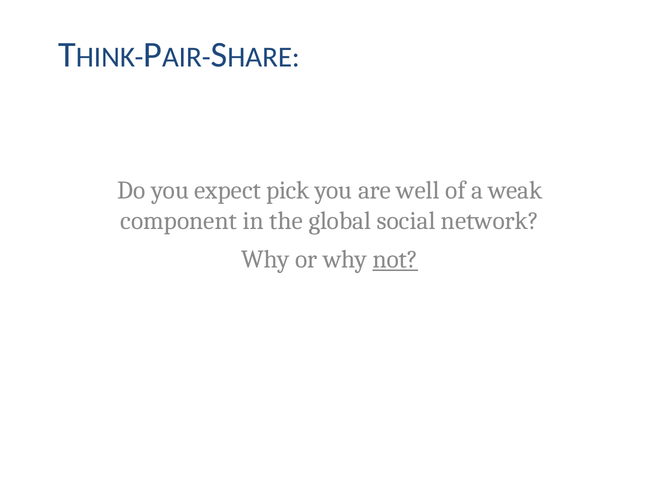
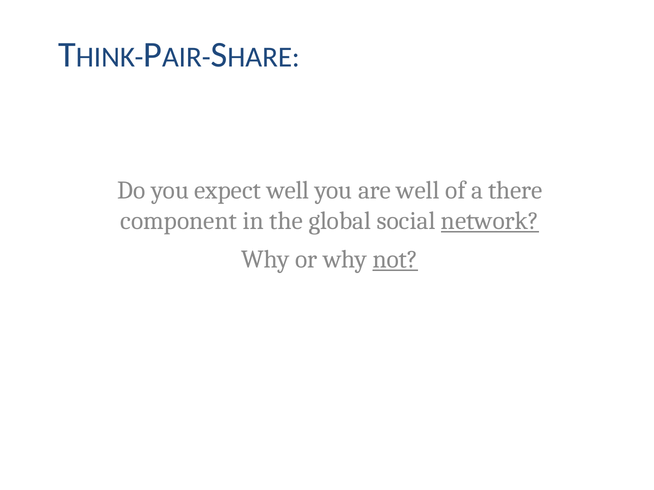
expect pick: pick -> well
weak: weak -> there
network underline: none -> present
